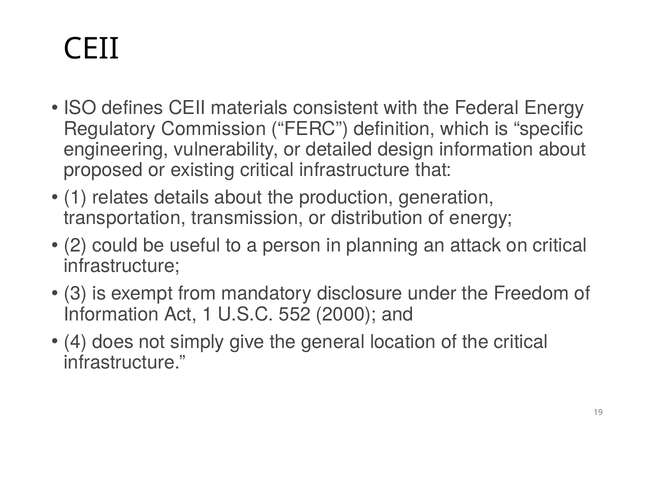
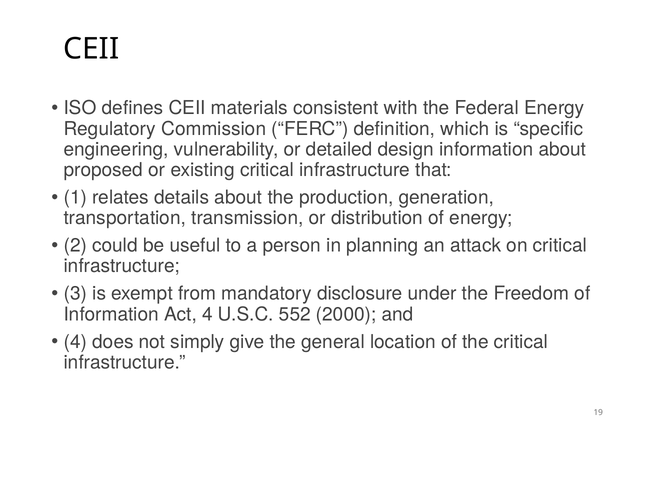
Act 1: 1 -> 4
